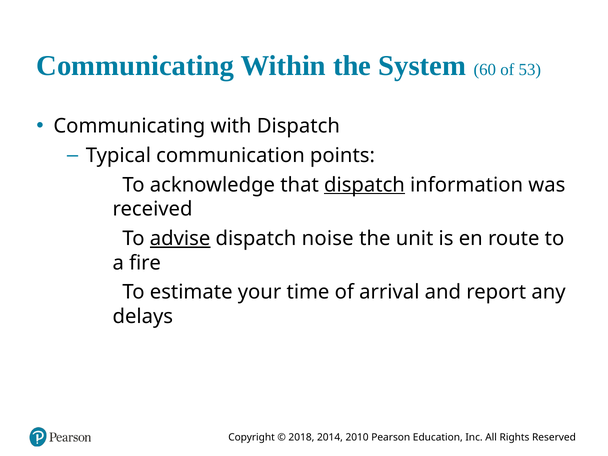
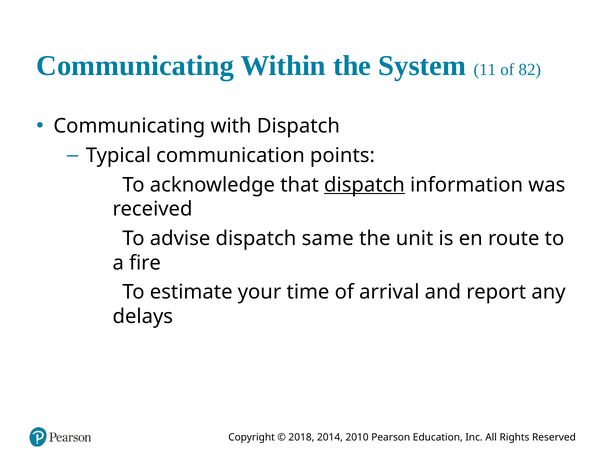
60: 60 -> 11
53: 53 -> 82
advise underline: present -> none
noise: noise -> same
